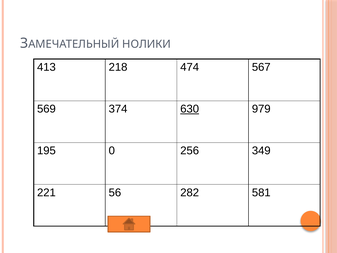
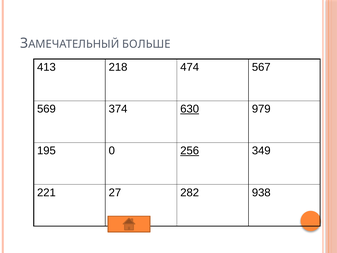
НОЛИКИ: НОЛИКИ -> БОЛЬШЕ
256 underline: none -> present
56: 56 -> 27
581: 581 -> 938
